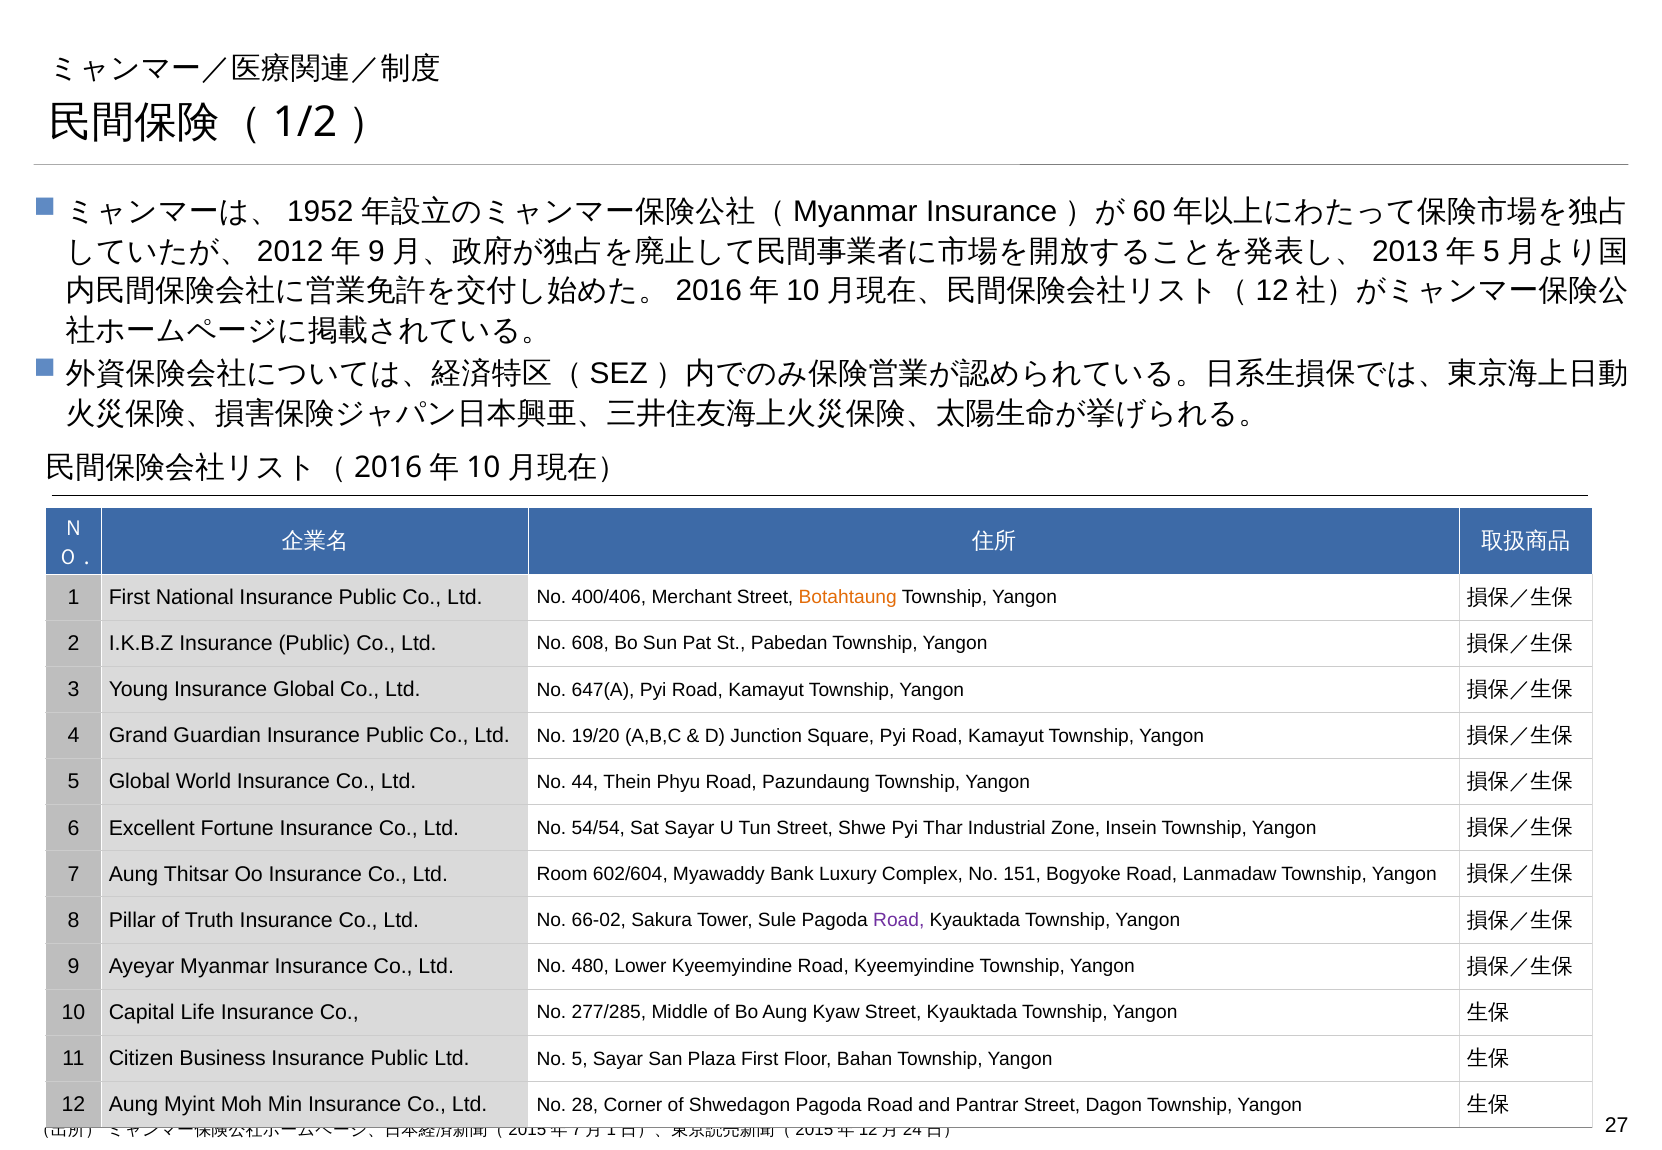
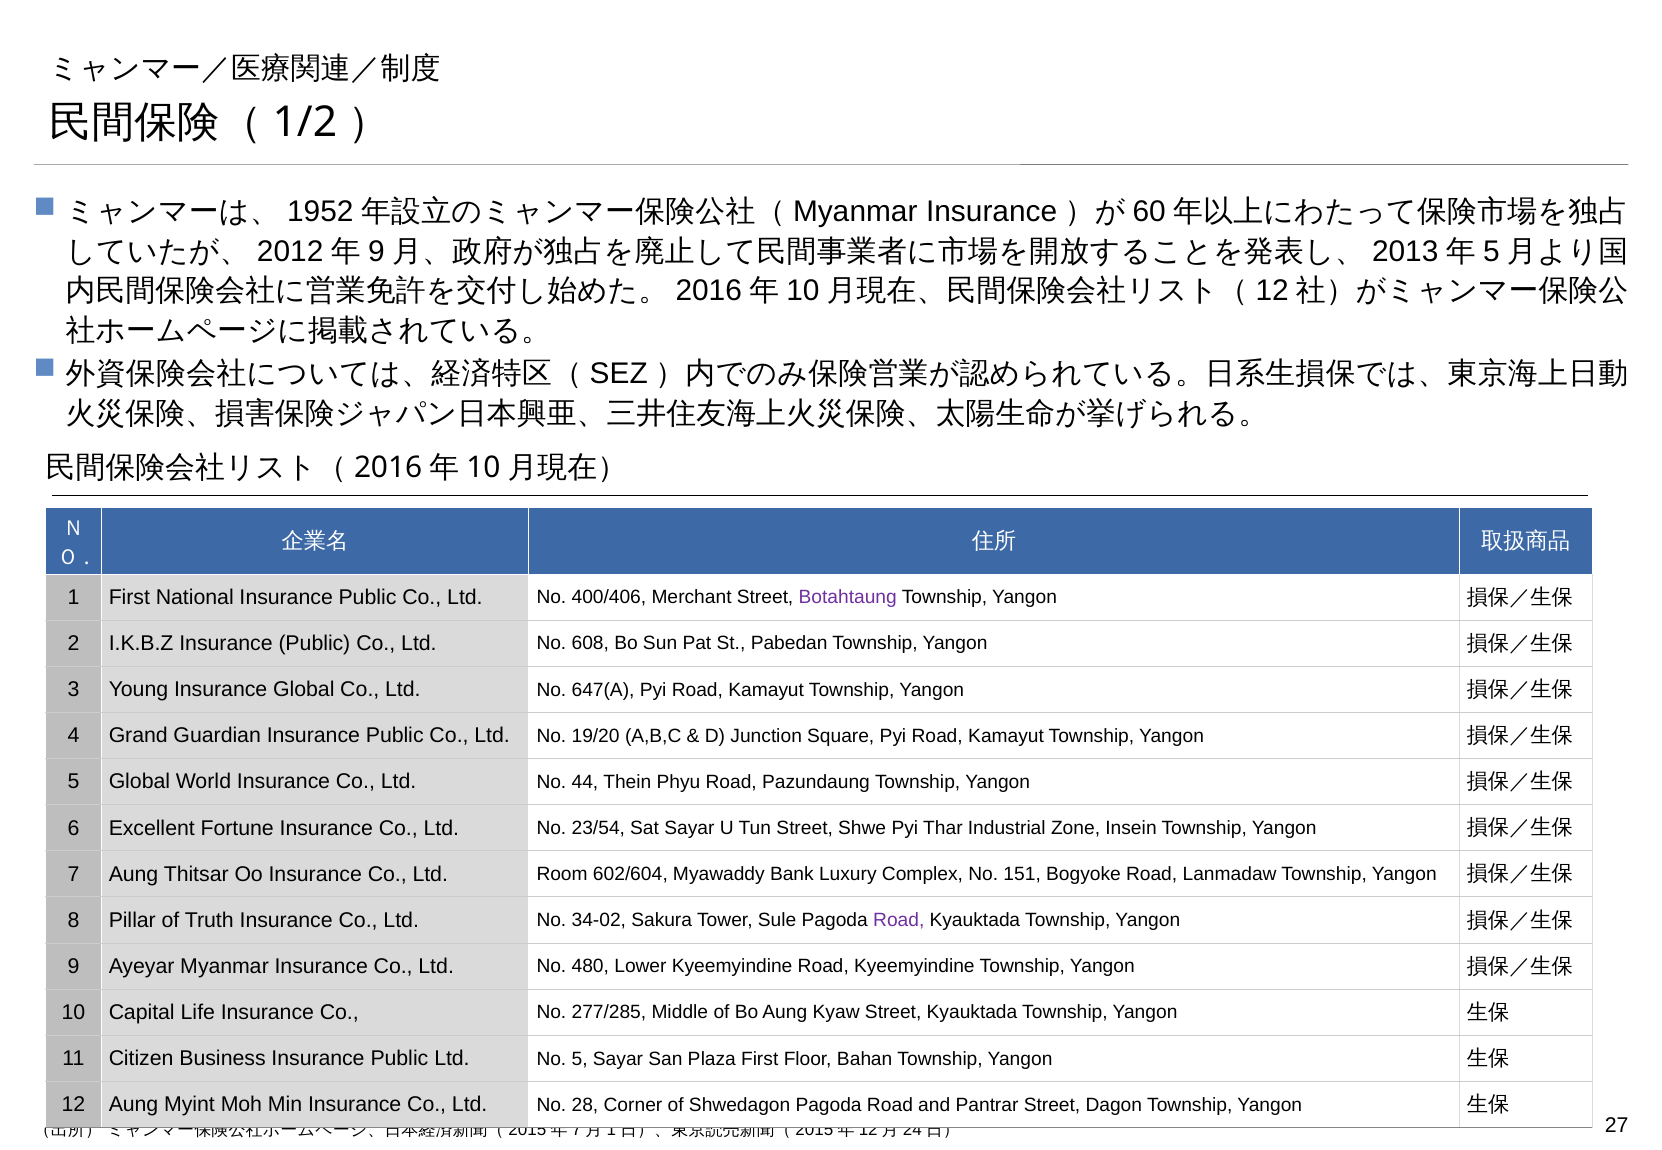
Botahtaung colour: orange -> purple
54/54: 54/54 -> 23/54
66-02: 66-02 -> 34-02
